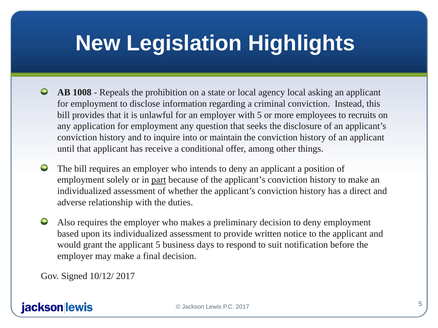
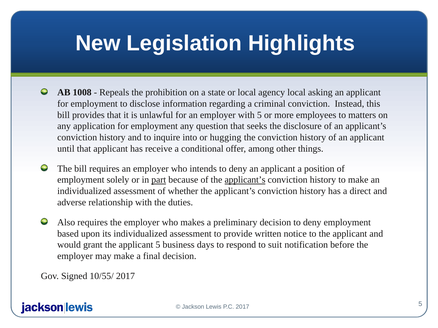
recruits: recruits -> matters
maintain: maintain -> hugging
applicant’s at (245, 180) underline: none -> present
10/12/: 10/12/ -> 10/55/
